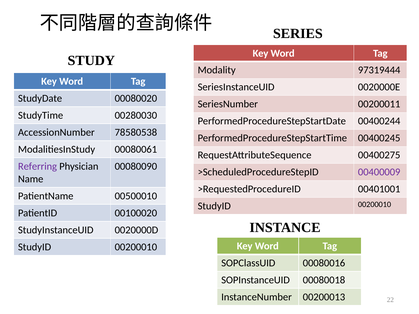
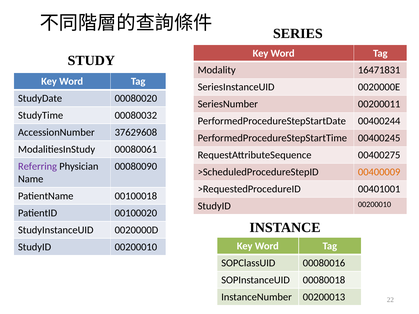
97319444: 97319444 -> 16471831
00280030: 00280030 -> 00080032
78580538: 78580538 -> 37629608
00400009 colour: purple -> orange
00500010: 00500010 -> 00100018
